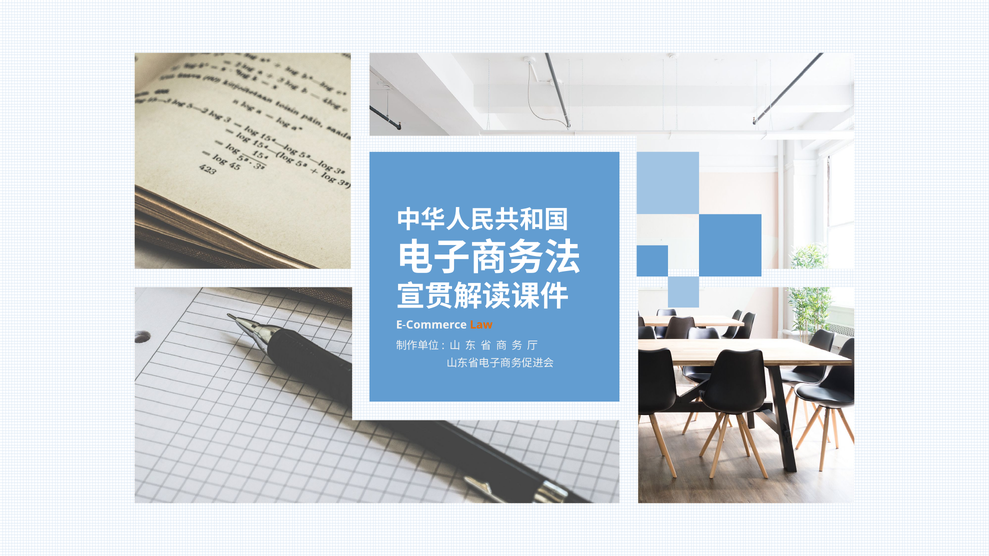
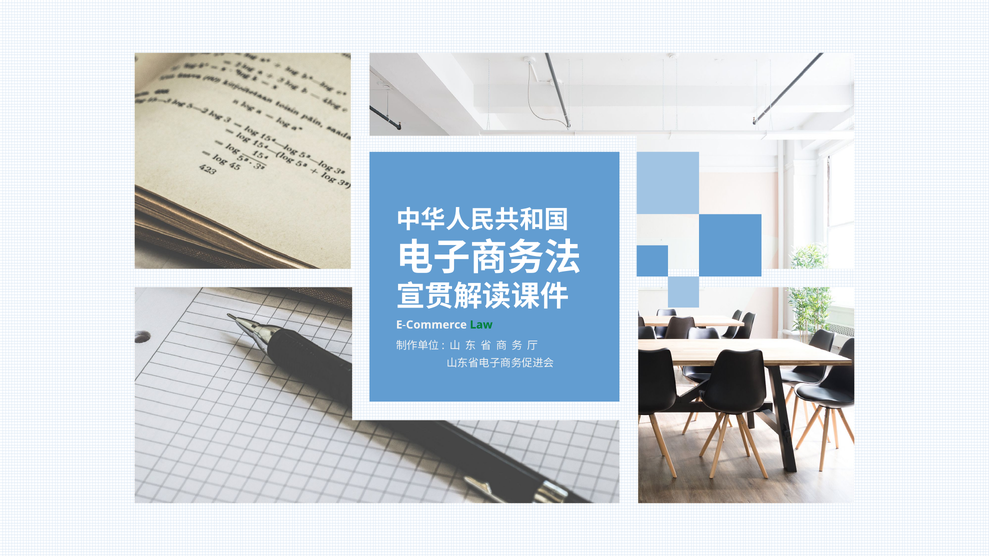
Law colour: orange -> green
